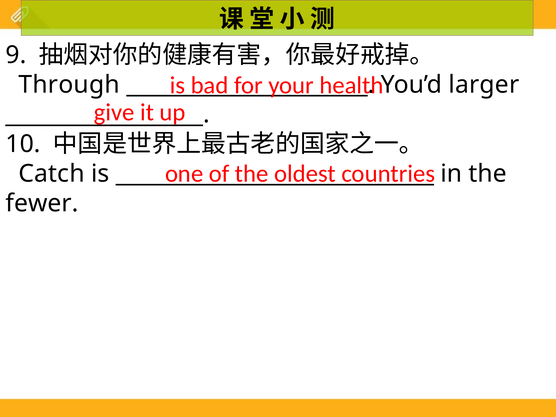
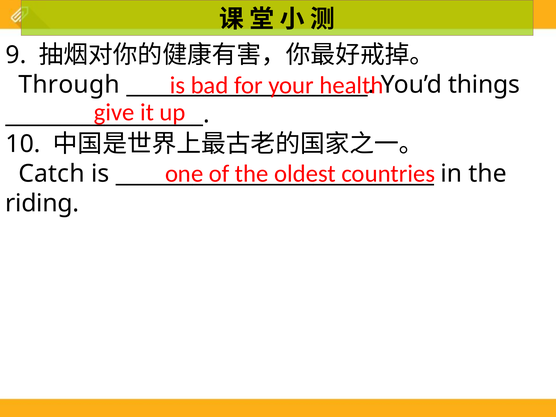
larger: larger -> things
fewer: fewer -> riding
